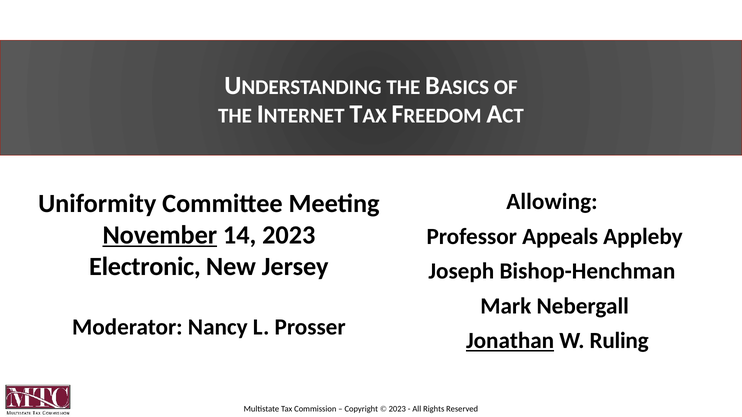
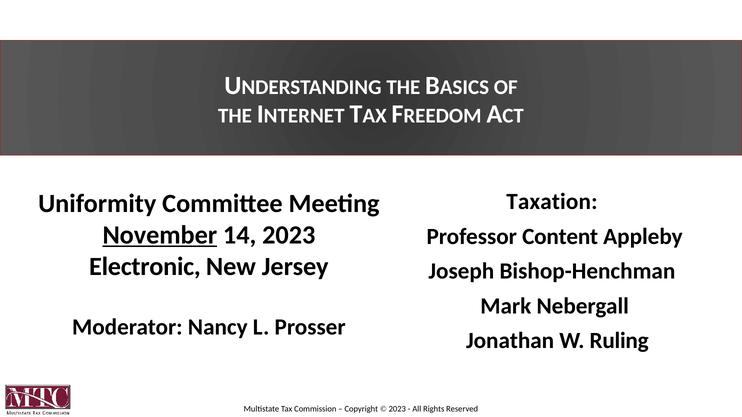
Allowing: Allowing -> Taxation
Appeals: Appeals -> Content
Jonathan underline: present -> none
